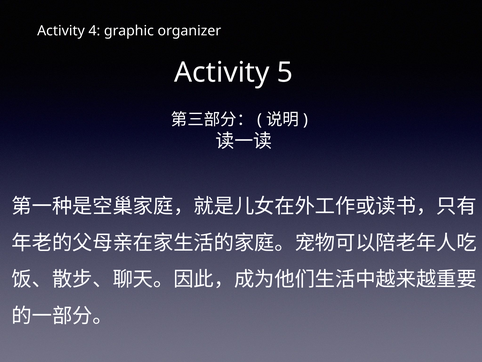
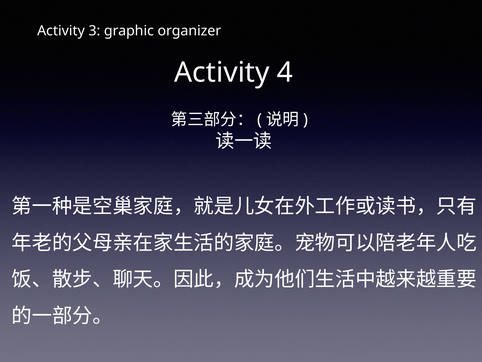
4: 4 -> 3
5: 5 -> 4
